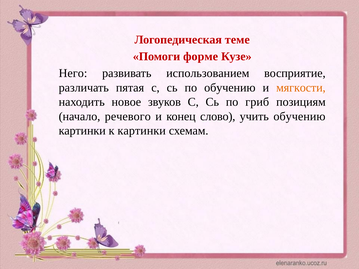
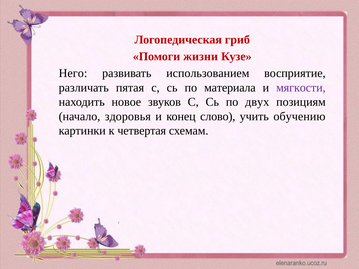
теме: теме -> гриб
форме: форме -> жизни
по обучению: обучению -> материала
мягкости colour: orange -> purple
гриб: гриб -> двух
речевого: речевого -> здоровья
к картинки: картинки -> четвертая
